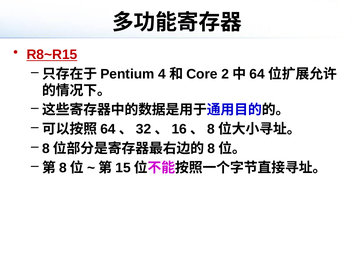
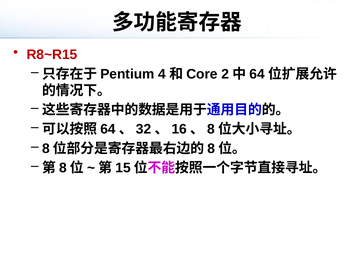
R8~R15 underline: present -> none
